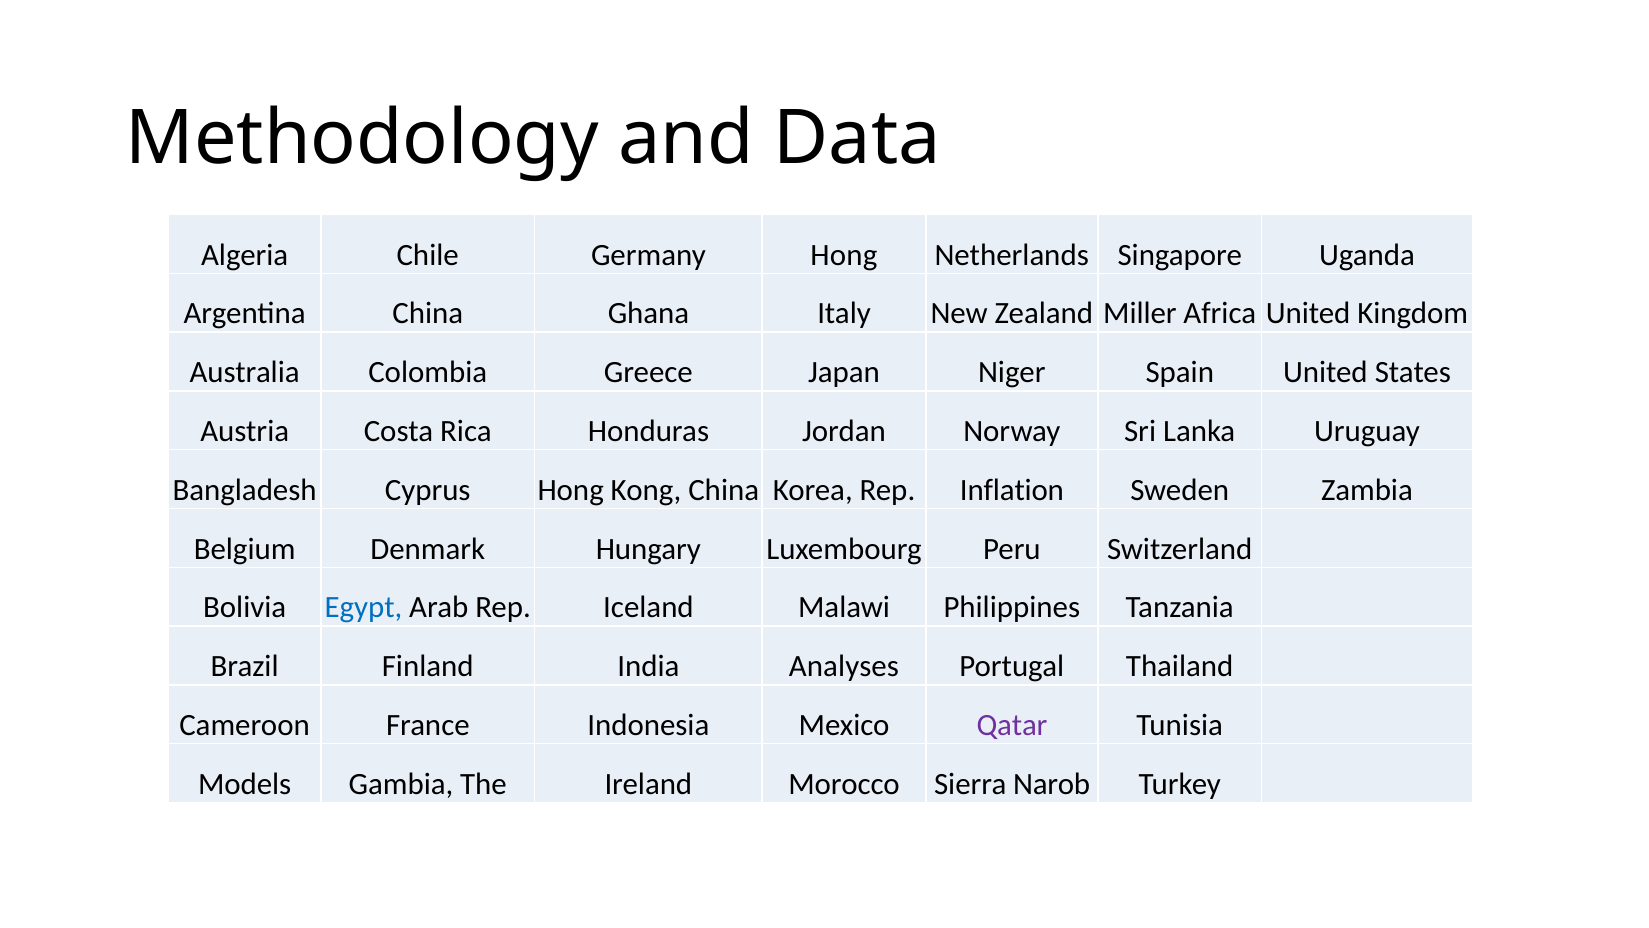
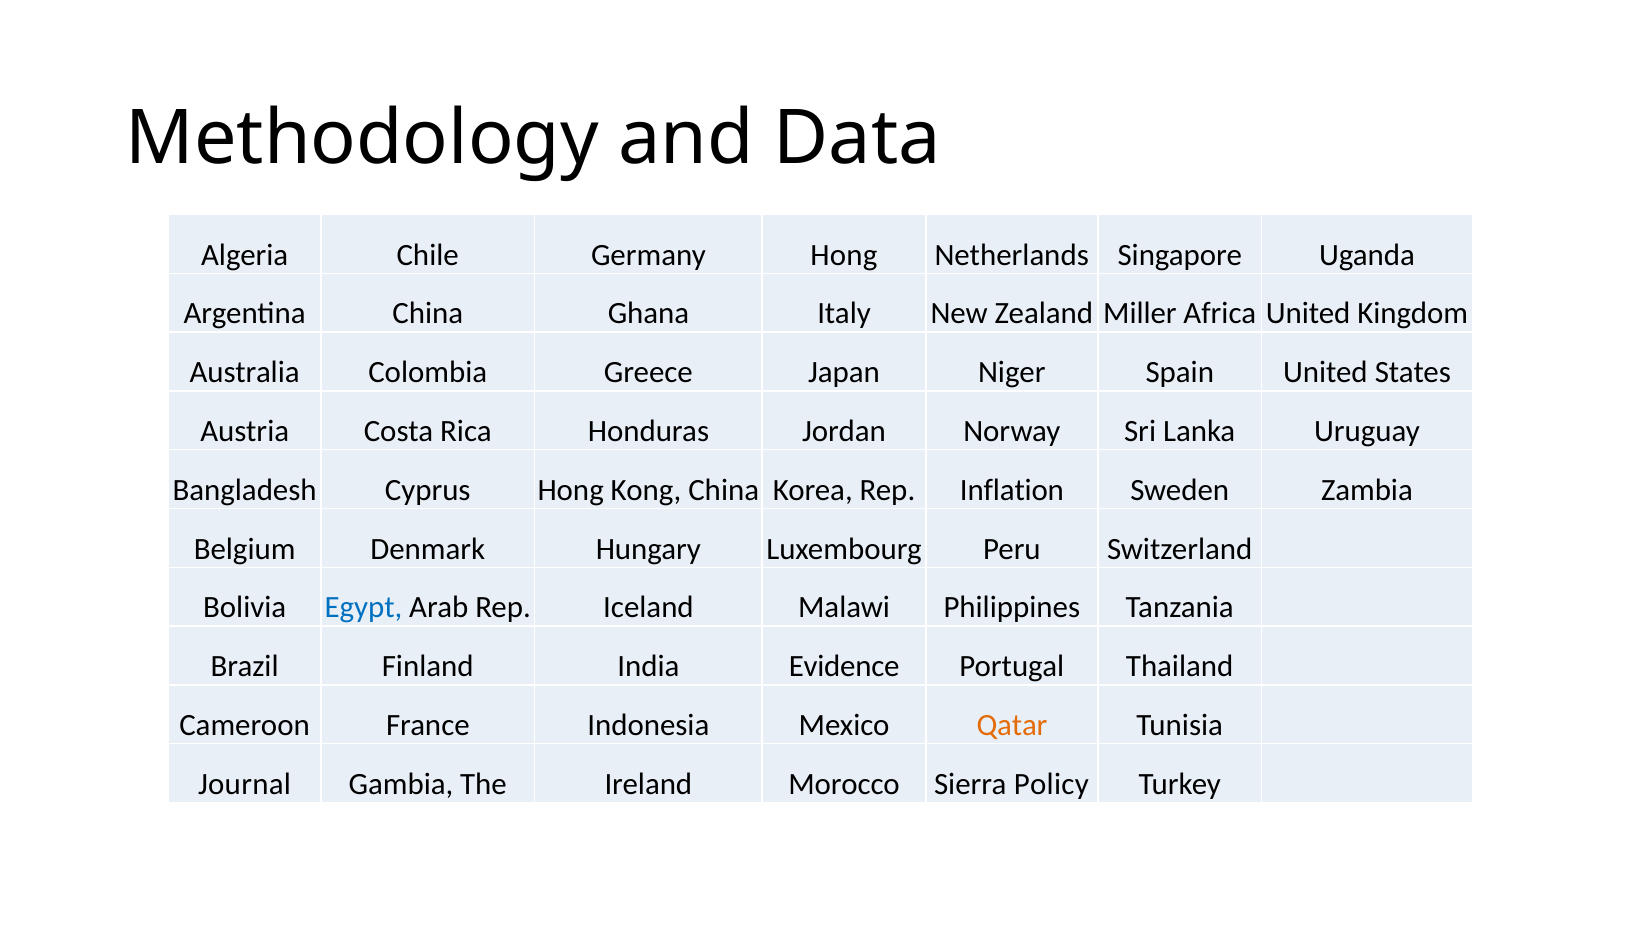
Analyses: Analyses -> Evidence
Qatar colour: purple -> orange
Models: Models -> Journal
Narob: Narob -> Policy
